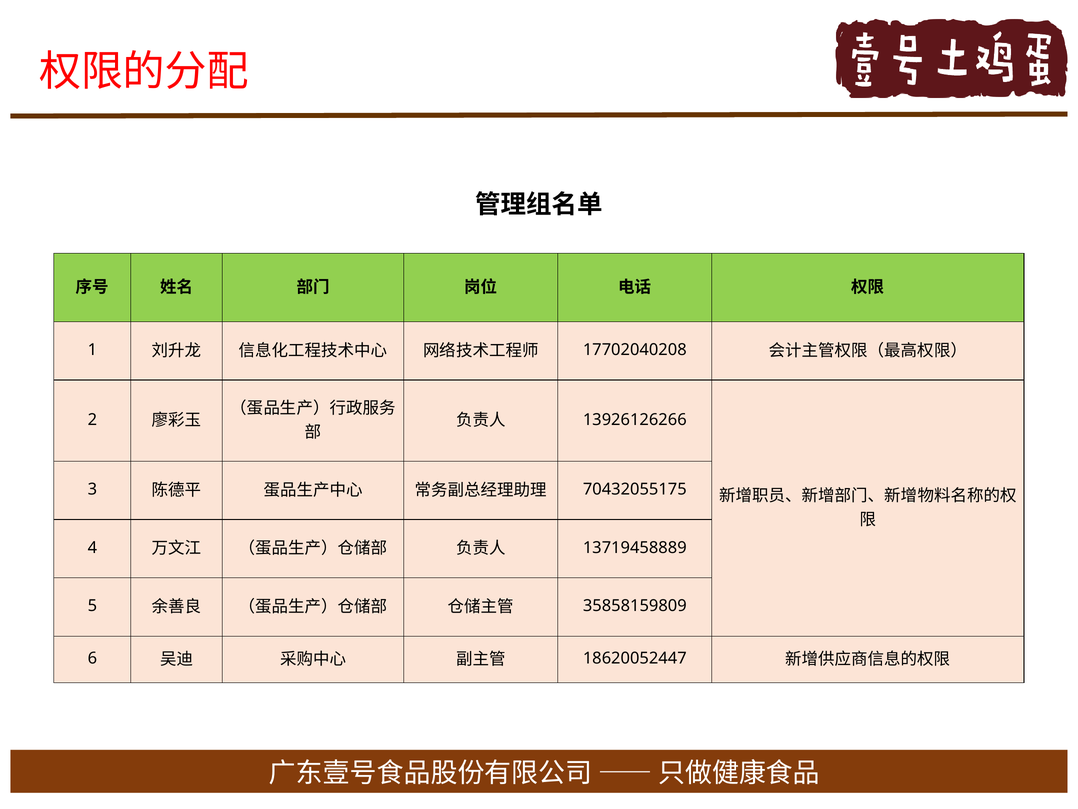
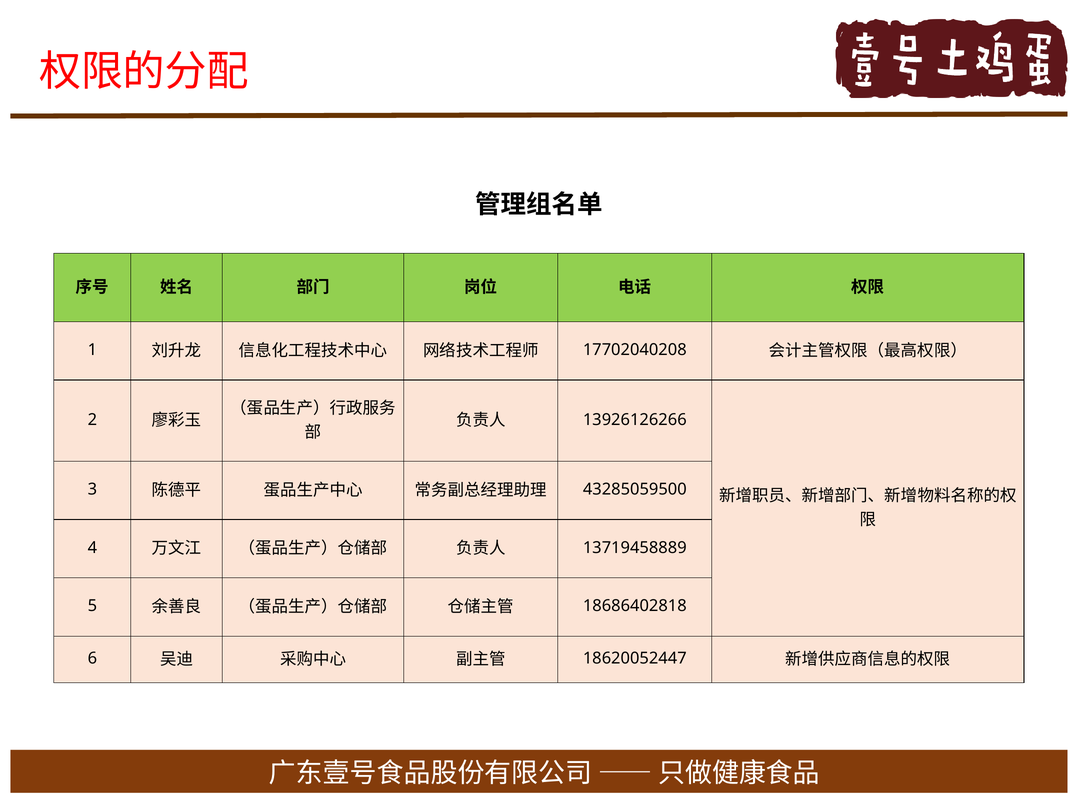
70432055175: 70432055175 -> 43285059500
35858159809: 35858159809 -> 18686402818
